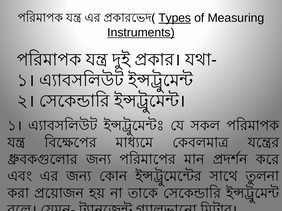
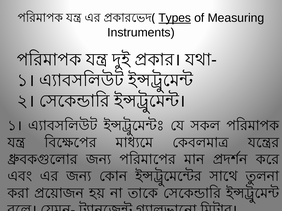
Instruments underline: present -> none
